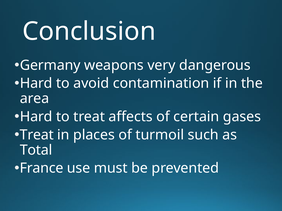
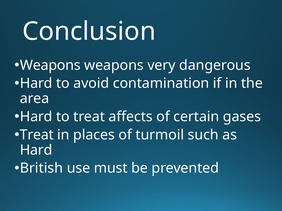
Germany at (50, 65): Germany -> Weapons
Total at (36, 150): Total -> Hard
France: France -> British
